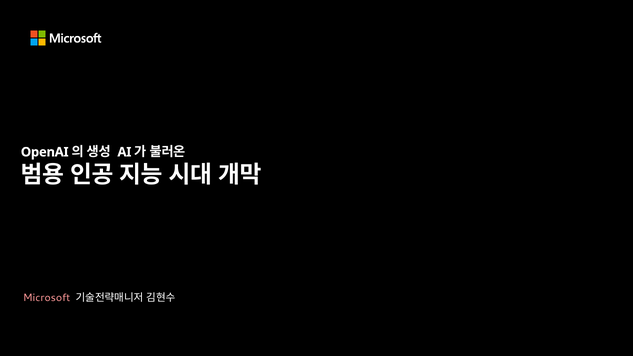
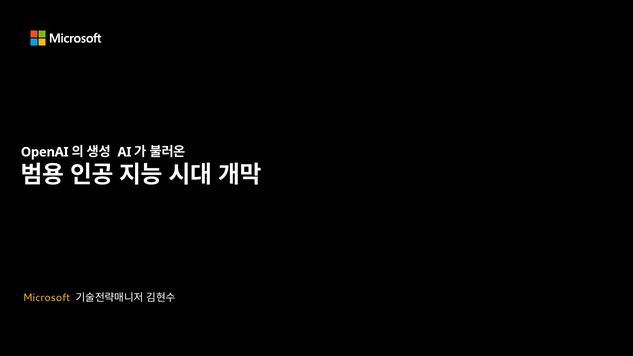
Microsoft colour: pink -> yellow
